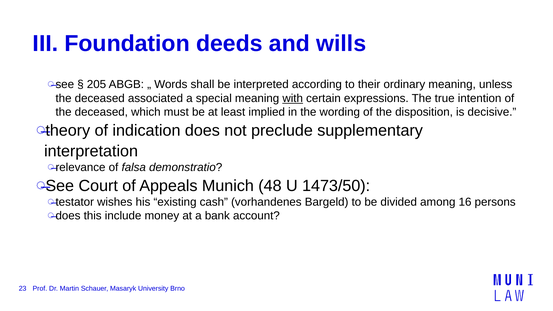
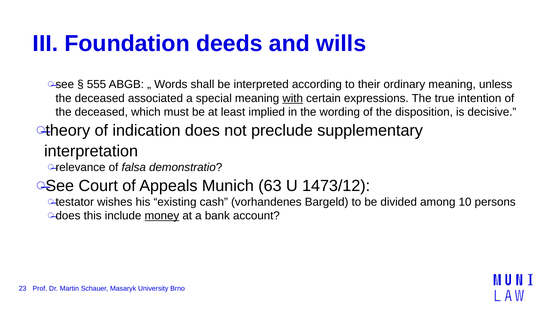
205: 205 -> 555
48: 48 -> 63
1473/50: 1473/50 -> 1473/12
16: 16 -> 10
money underline: none -> present
